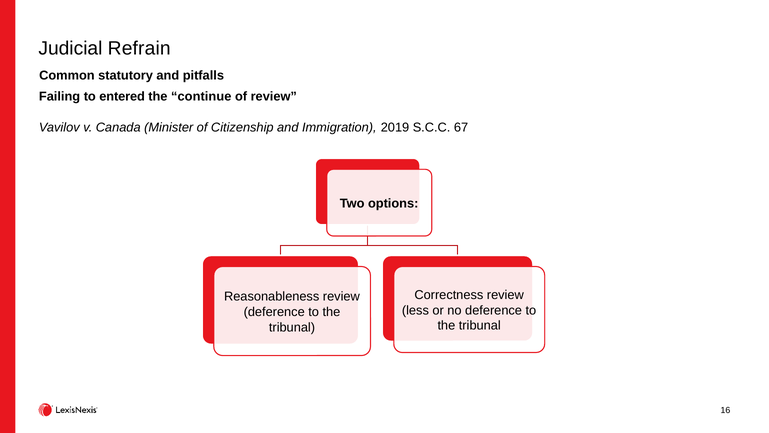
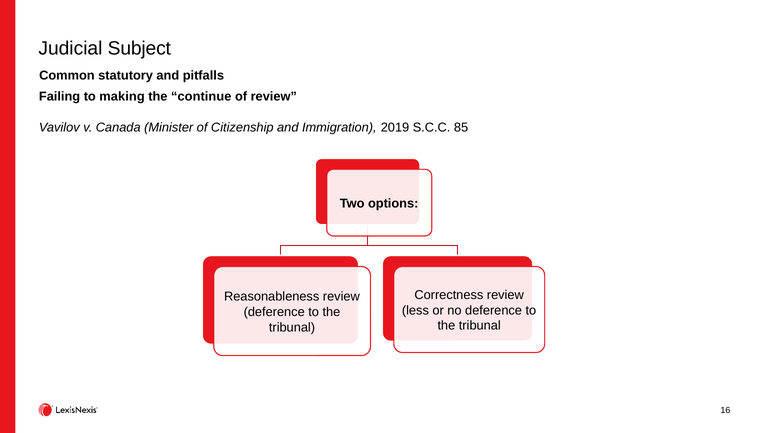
Refrain: Refrain -> Subject
entered: entered -> making
67: 67 -> 85
